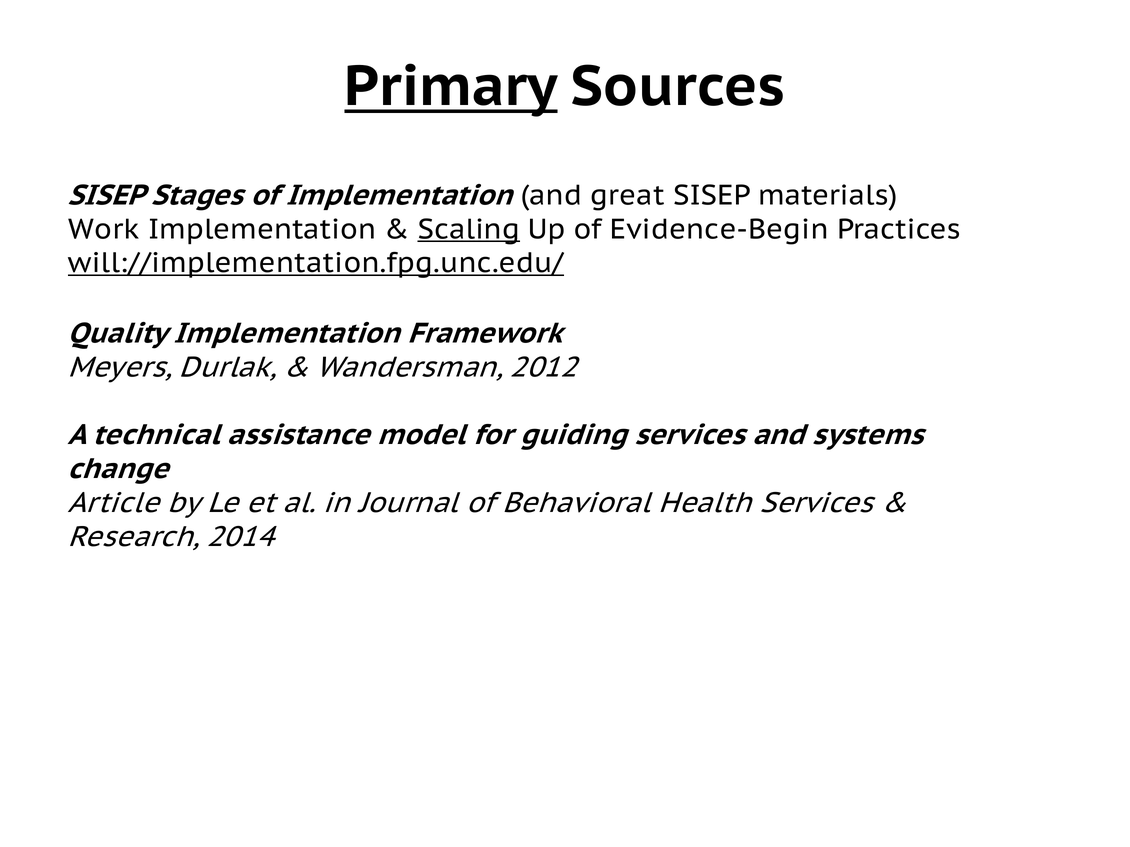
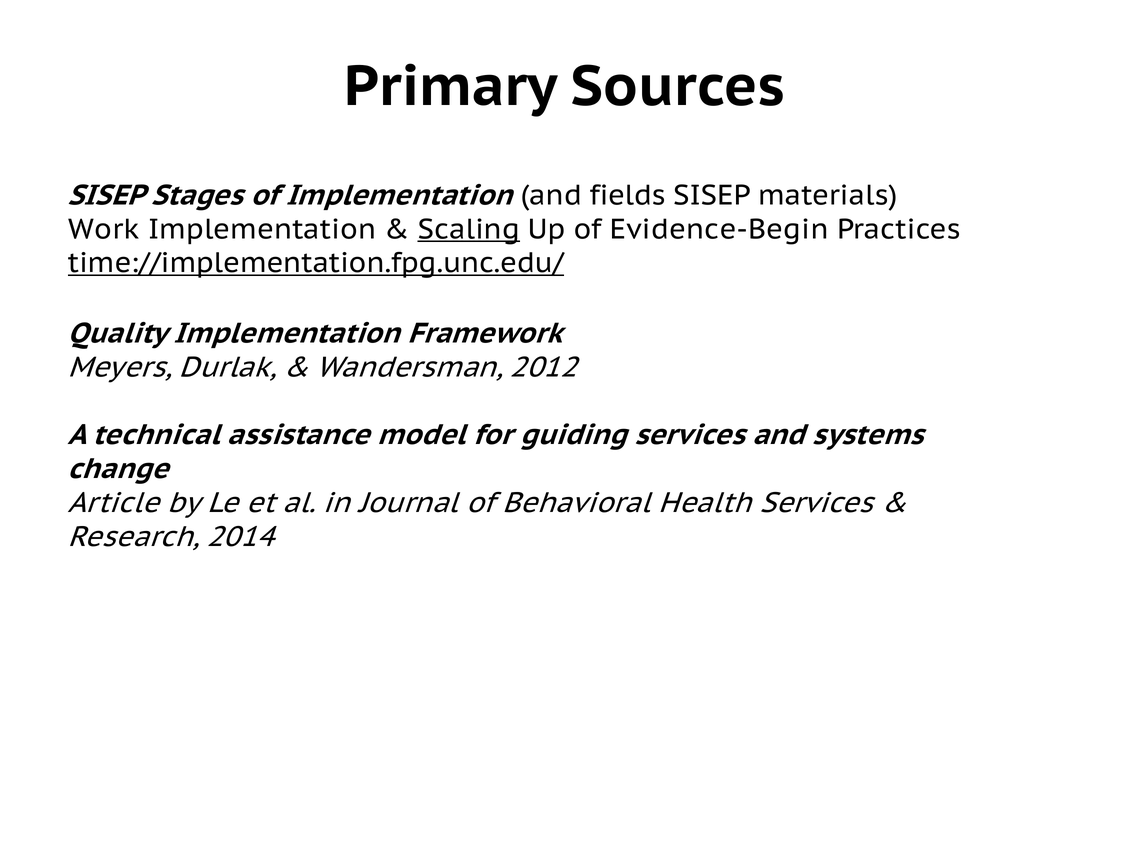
Primary underline: present -> none
great: great -> fields
will://implementation.fpg.unc.edu/: will://implementation.fpg.unc.edu/ -> time://implementation.fpg.unc.edu/
